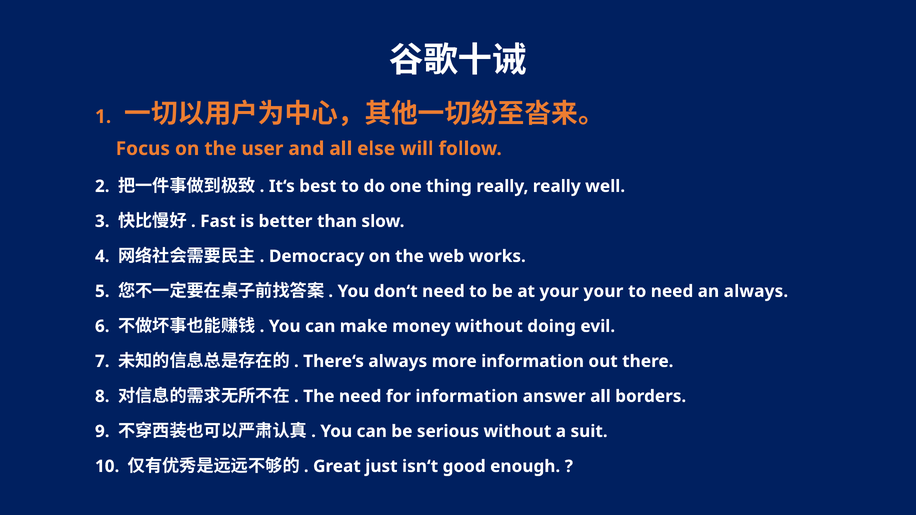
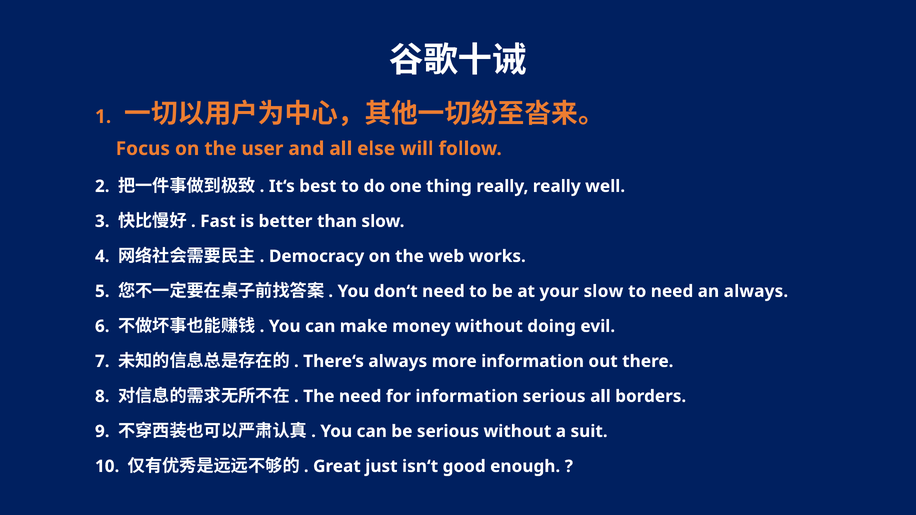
your your: your -> slow
information answer: answer -> serious
